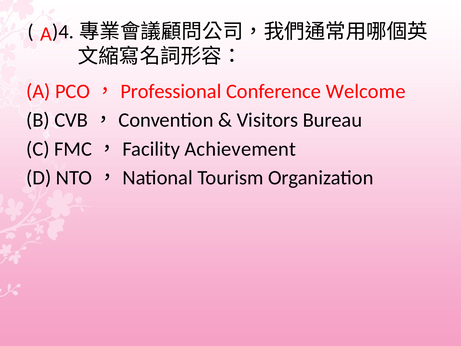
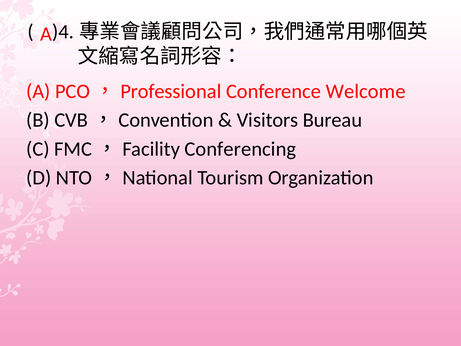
Achievement: Achievement -> Conferencing
